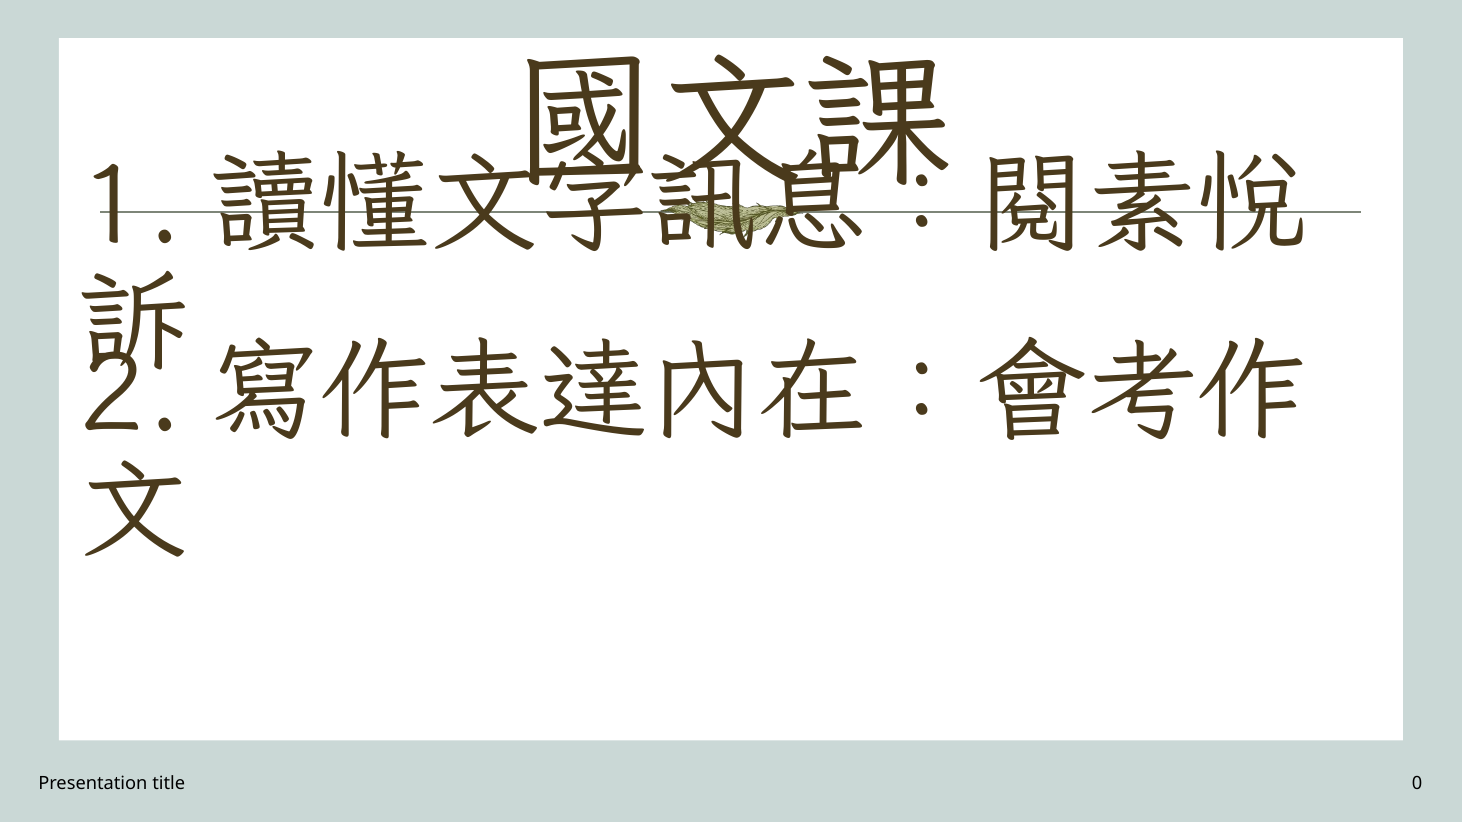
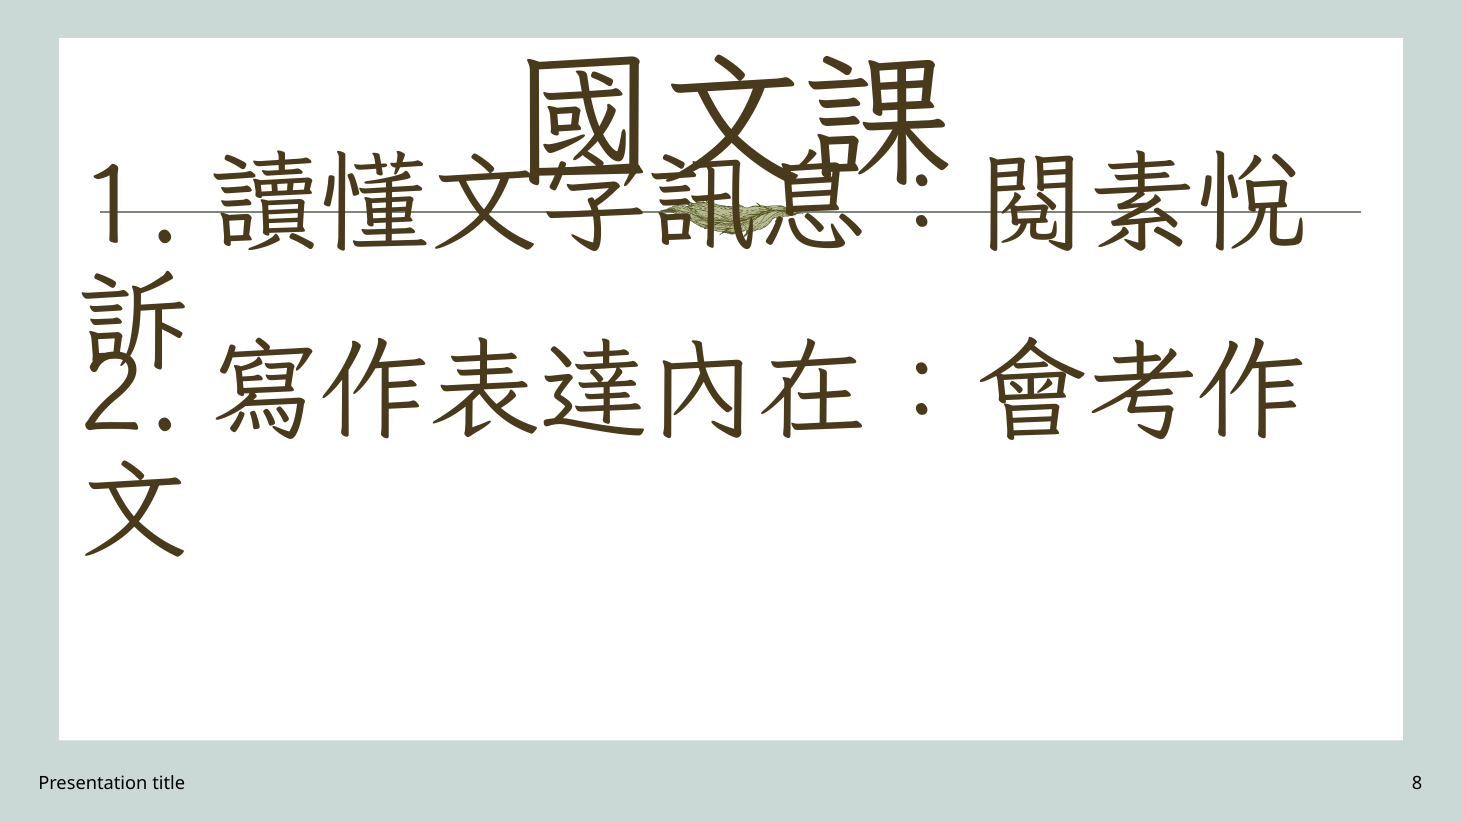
0: 0 -> 8
